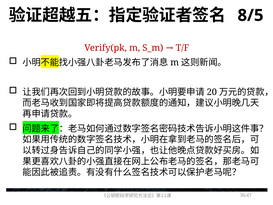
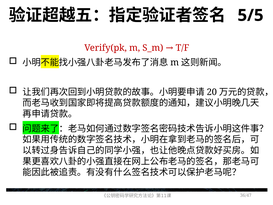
8/5: 8/5 -> 5/5
